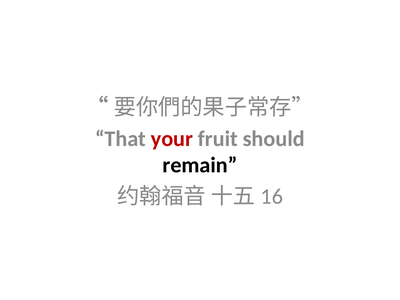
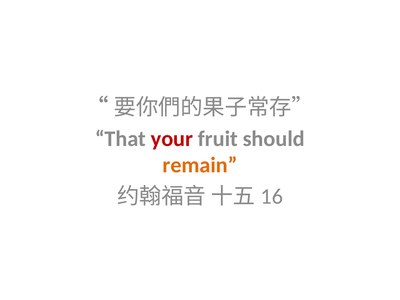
remain colour: black -> orange
